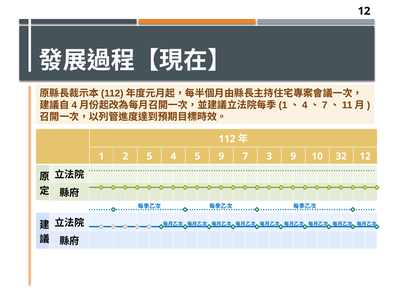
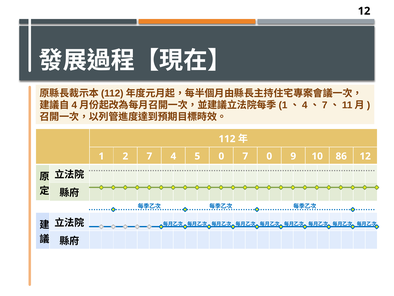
2 5: 5 -> 7
5 9: 9 -> 0
7 3: 3 -> 0
32: 32 -> 86
